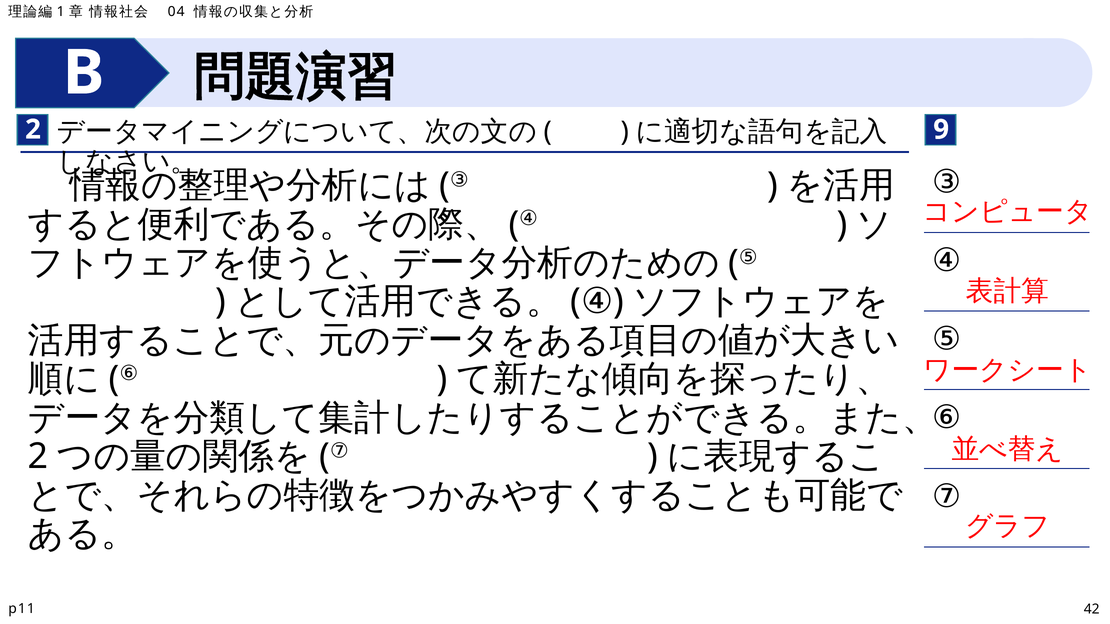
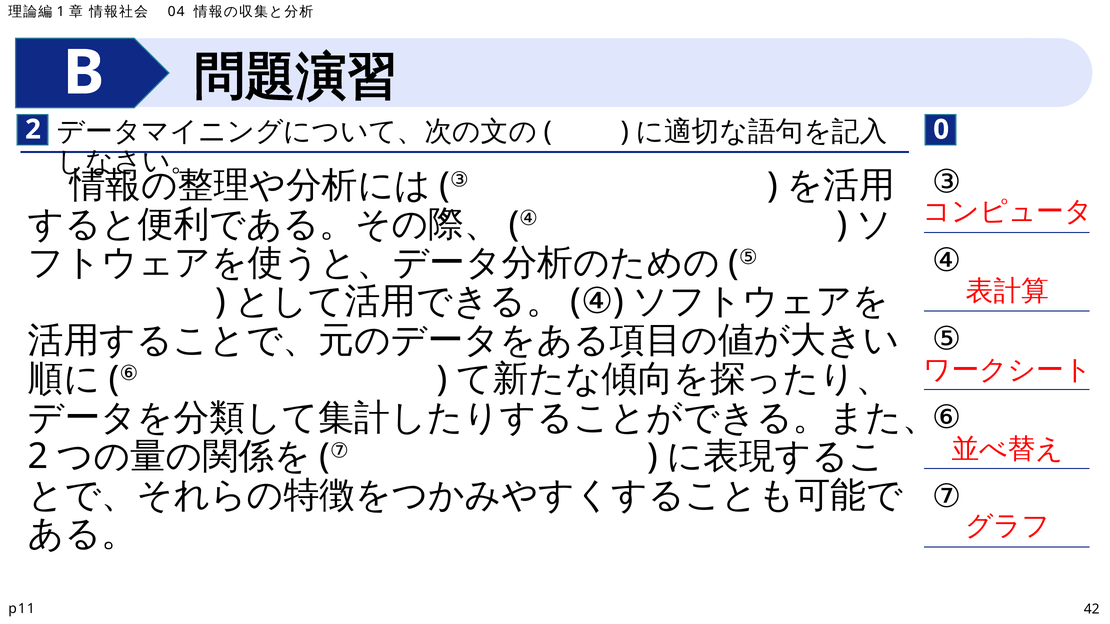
9: 9 -> 0
